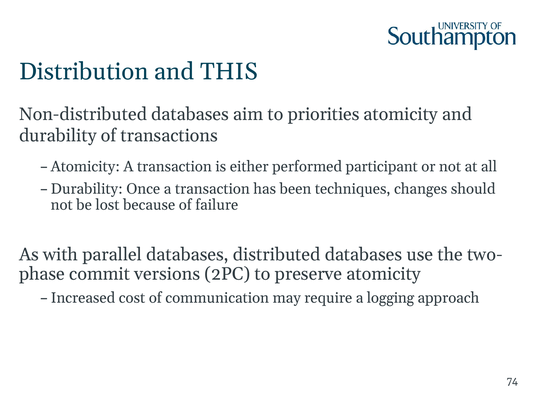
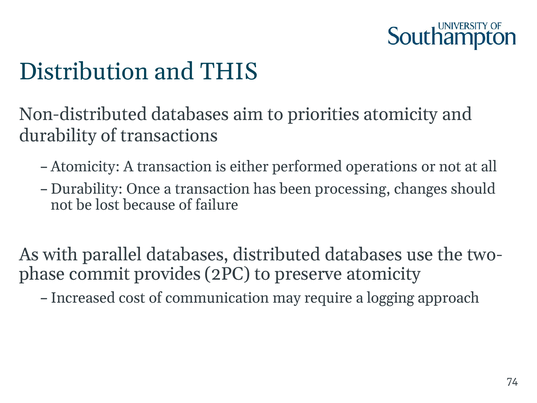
participant: participant -> operations
techniques: techniques -> processing
versions: versions -> provides
